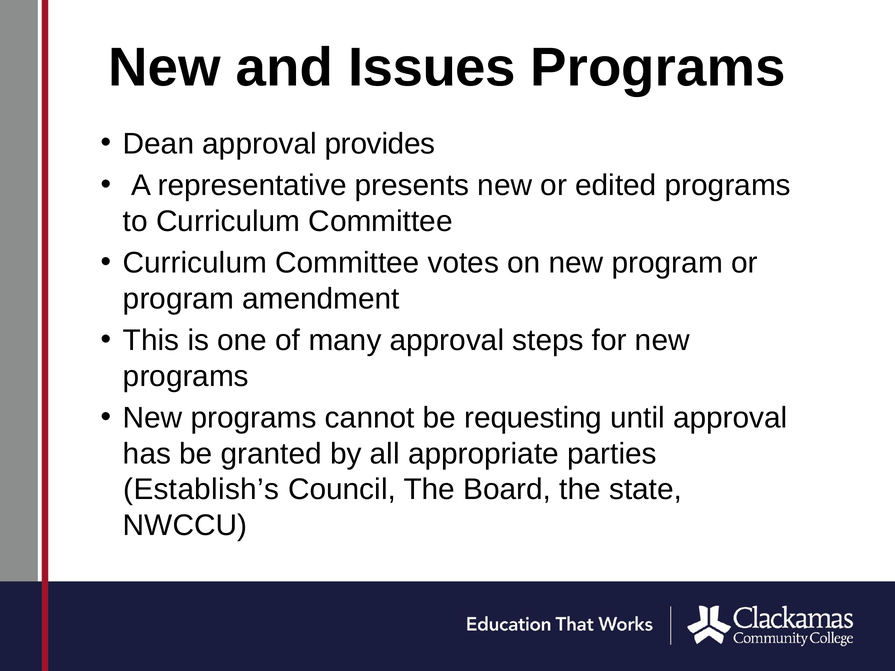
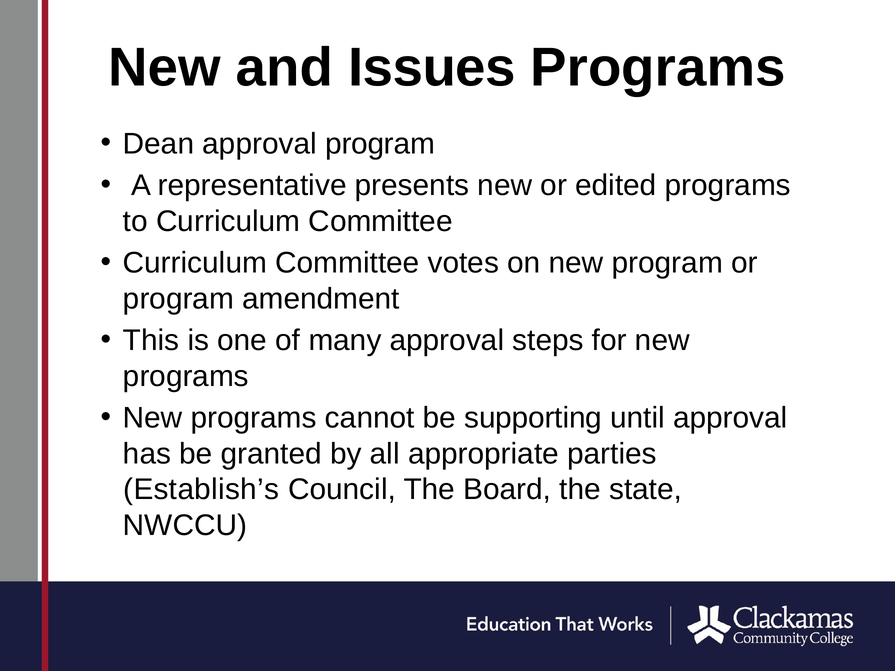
approval provides: provides -> program
requesting: requesting -> supporting
